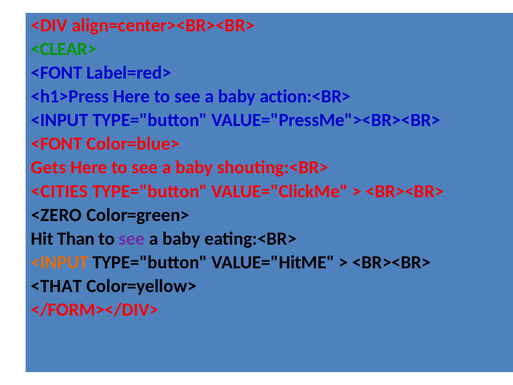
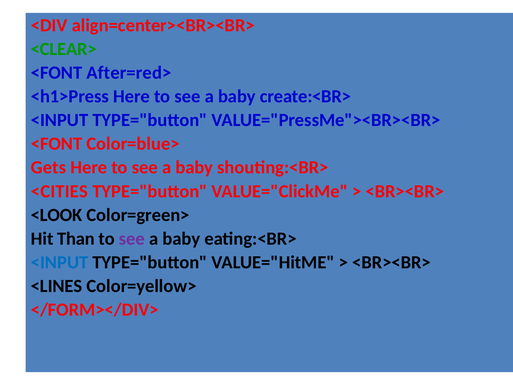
Label=red>: Label=red> -> After=red>
action:<BR>: action:<BR> -> create:<BR>
<ZERO: <ZERO -> <LOOK
<INPUT at (60, 262) colour: orange -> blue
<THAT: <THAT -> <LINES
